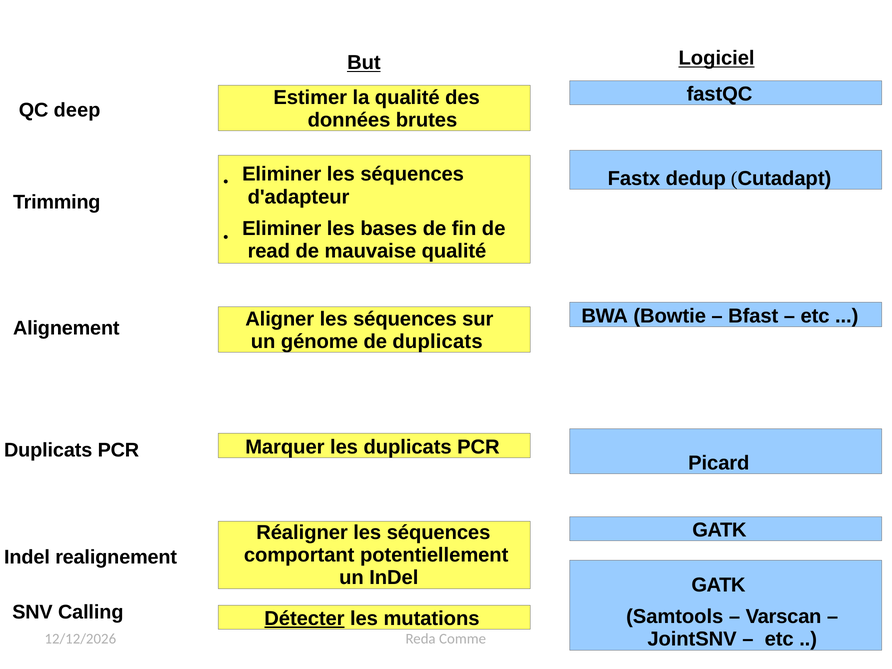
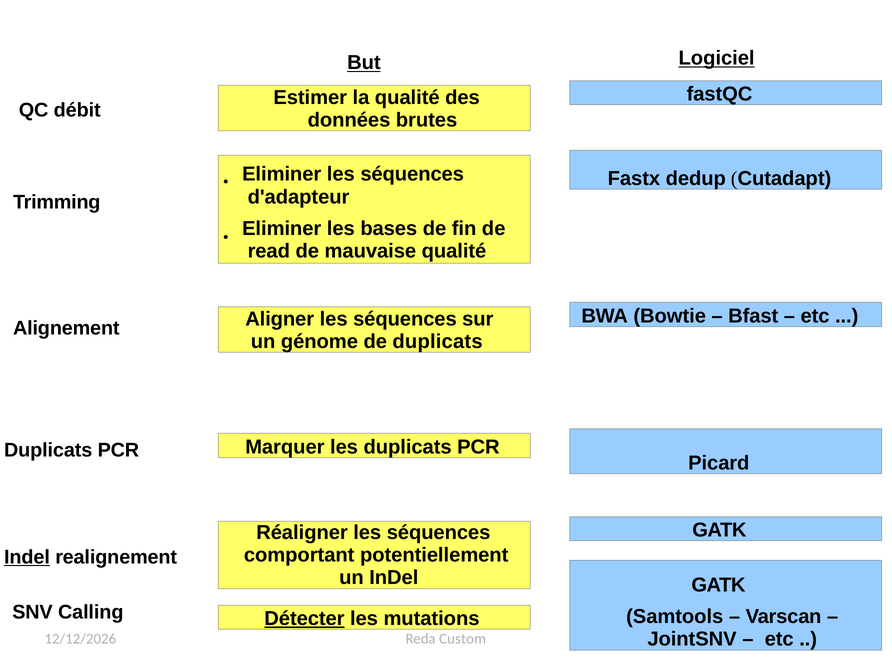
deep: deep -> débit
Indel at (27, 557) underline: none -> present
Comme: Comme -> Custom
